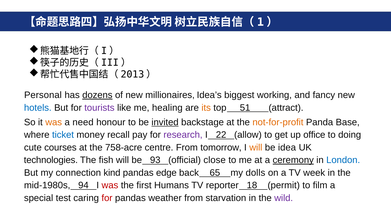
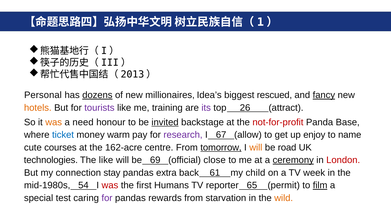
working: working -> rescued
fancy underline: none -> present
hotels colour: blue -> orange
healing: healing -> training
its colour: orange -> purple
51: 51 -> 26
not-for-profit colour: orange -> red
recall: recall -> warm
22: 22 -> 67
office: office -> enjoy
doing: doing -> name
758-acre: 758-acre -> 162-acre
tomorrow underline: none -> present
idea: idea -> road
The fish: fish -> like
93: 93 -> 69
London colour: blue -> red
kind: kind -> stay
edge: edge -> extra
65: 65 -> 61
dolls: dolls -> child
94: 94 -> 54
18: 18 -> 65
film underline: none -> present
for at (107, 198) colour: red -> purple
weather: weather -> rewards
wild colour: purple -> orange
